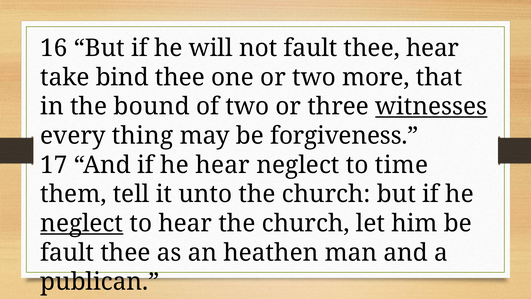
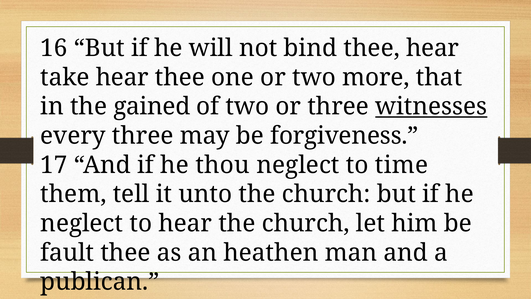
not fault: fault -> bind
take bind: bind -> hear
bound: bound -> gained
every thing: thing -> three
he hear: hear -> thou
neglect at (82, 223) underline: present -> none
